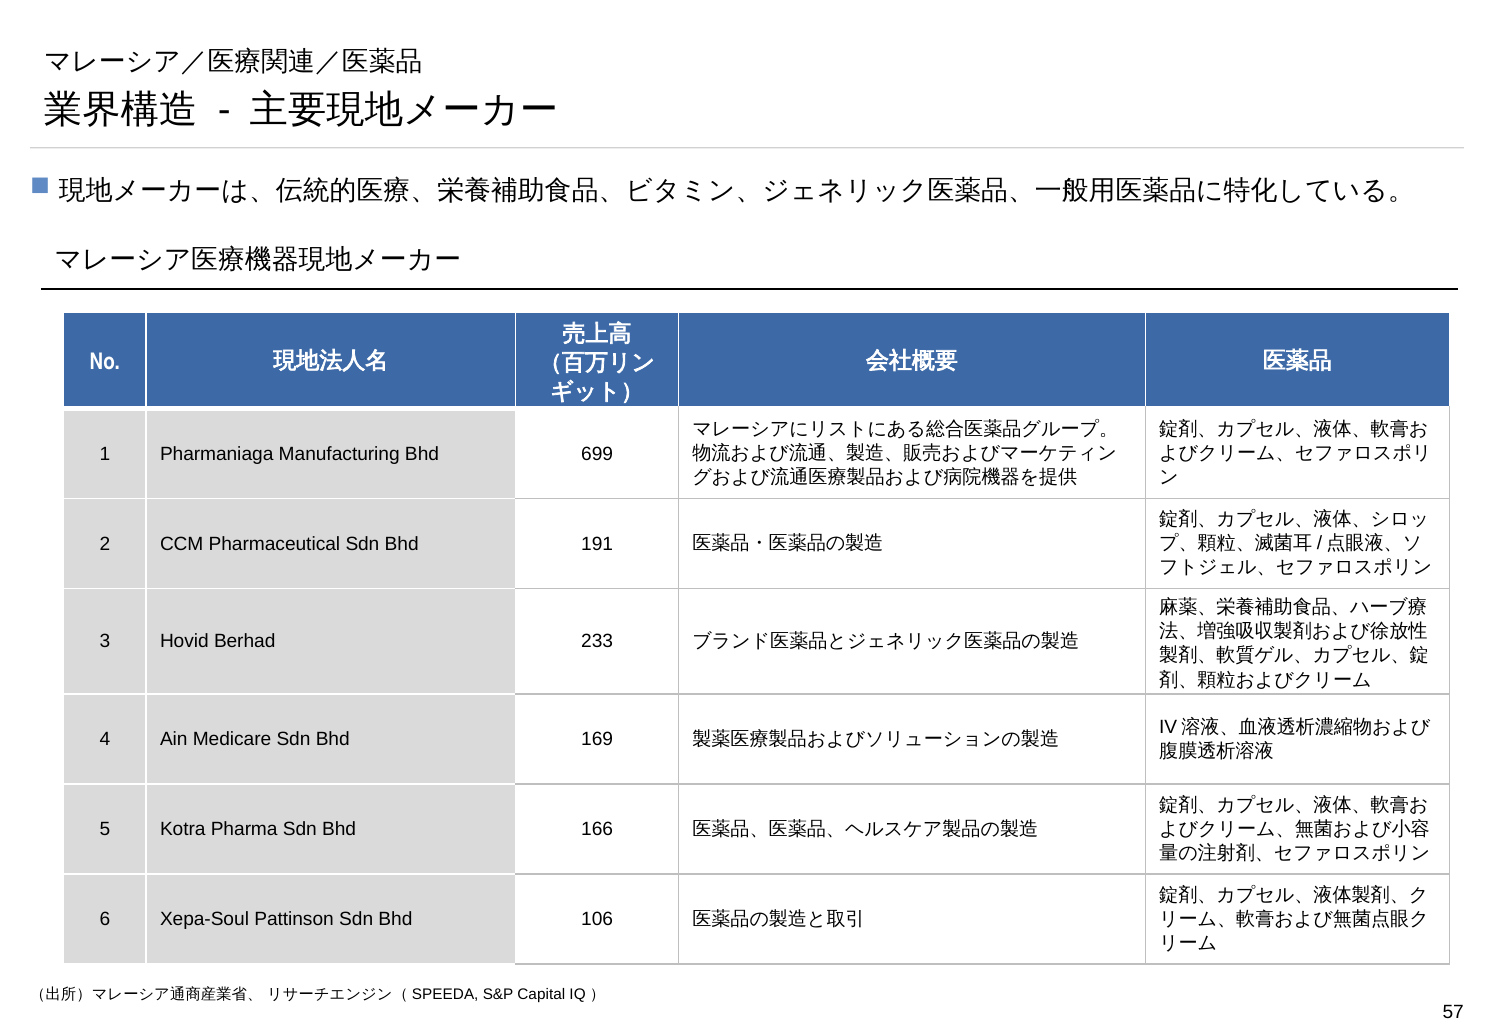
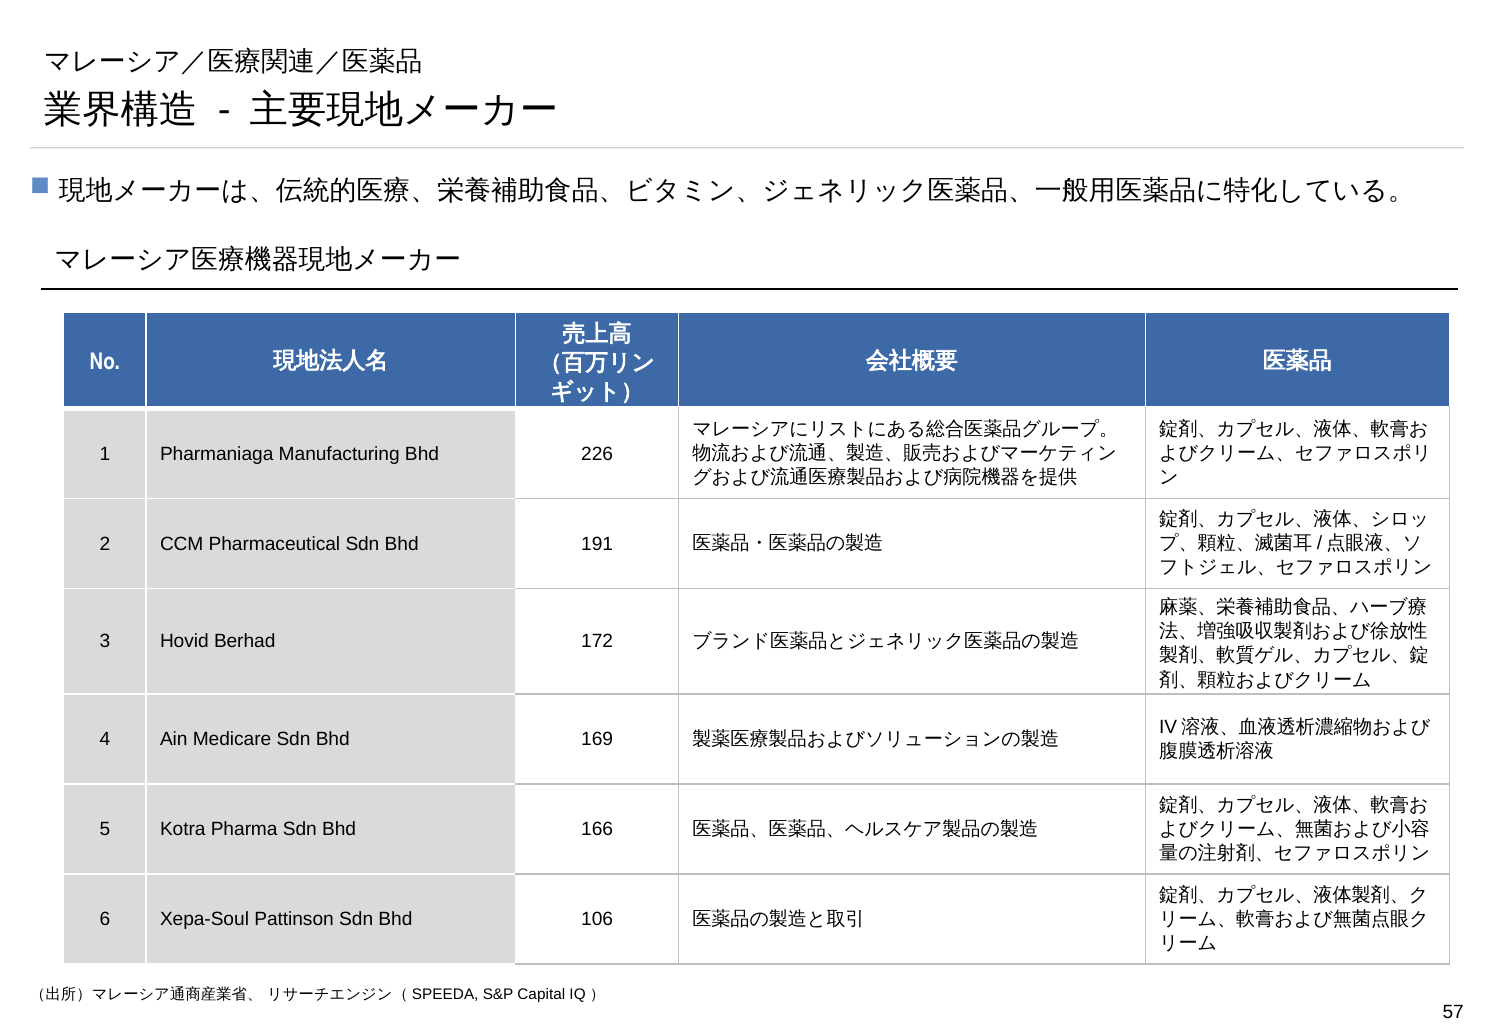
699: 699 -> 226
233: 233 -> 172
